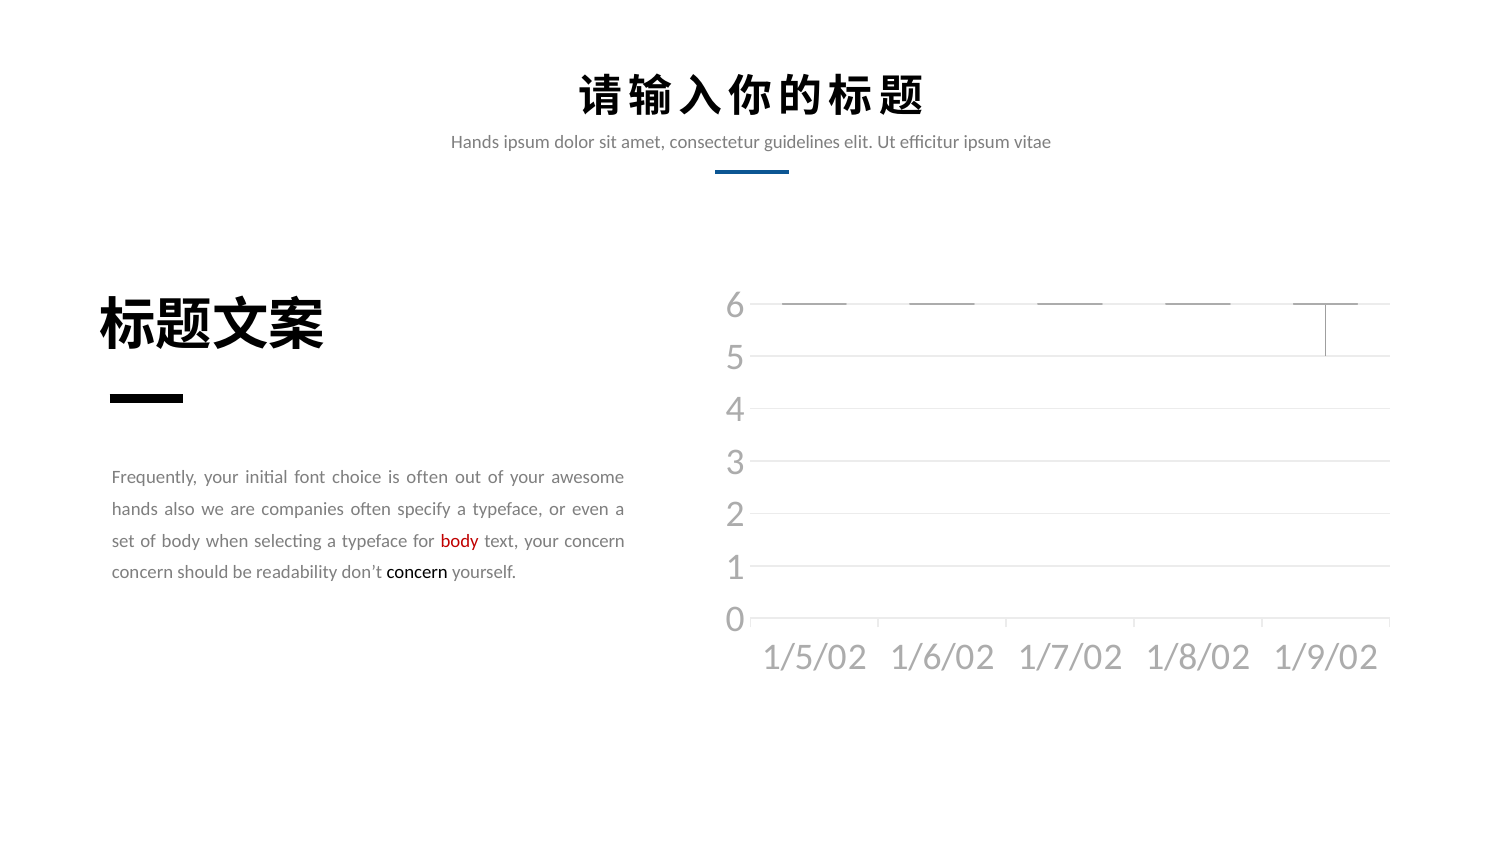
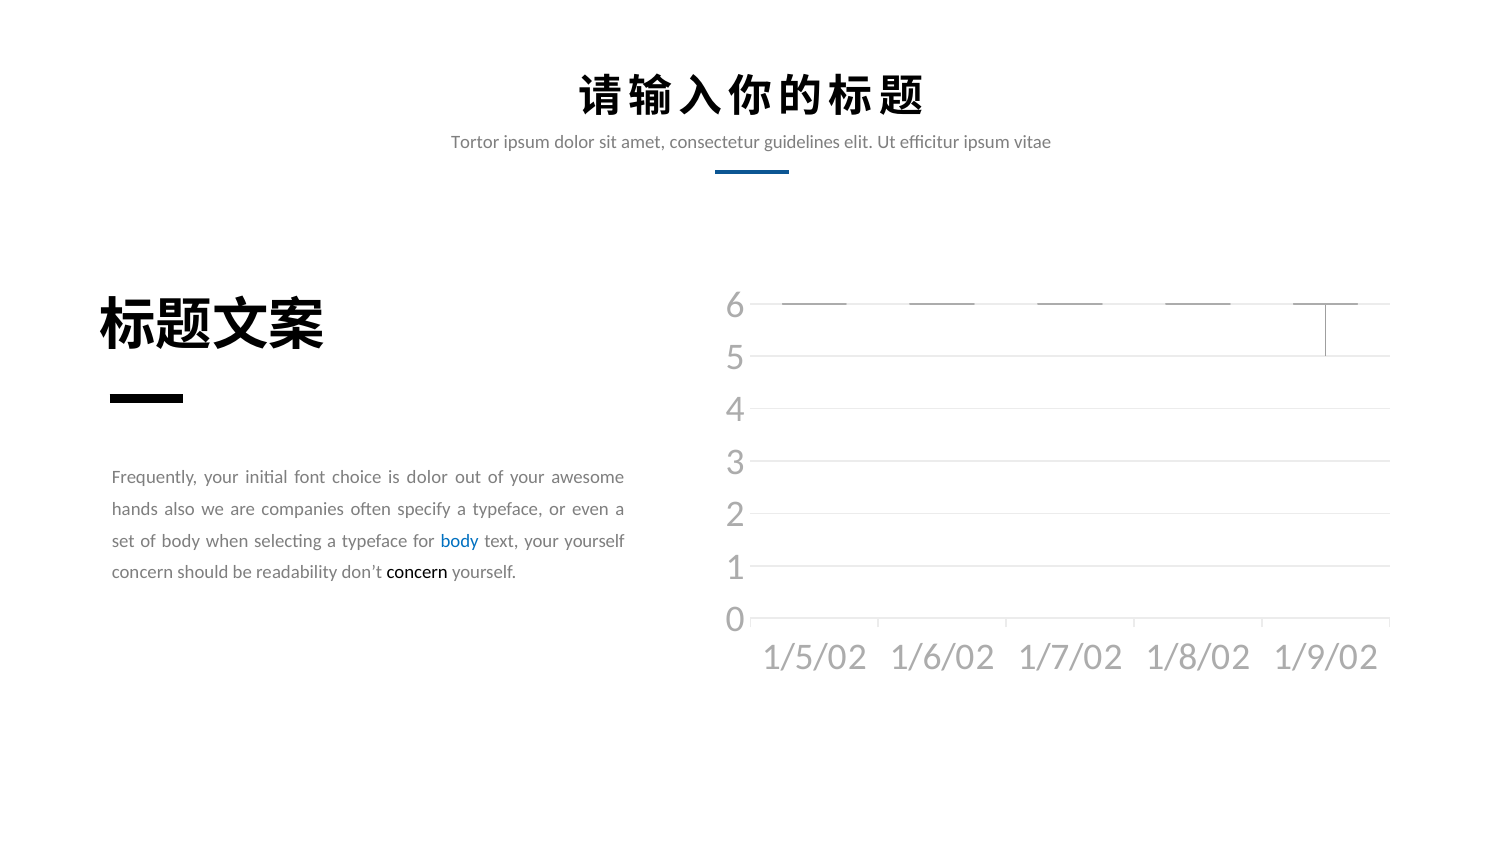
Hands at (475, 142): Hands -> Tortor
is often: often -> dolor
body at (460, 541) colour: red -> blue
your concern: concern -> yourself
